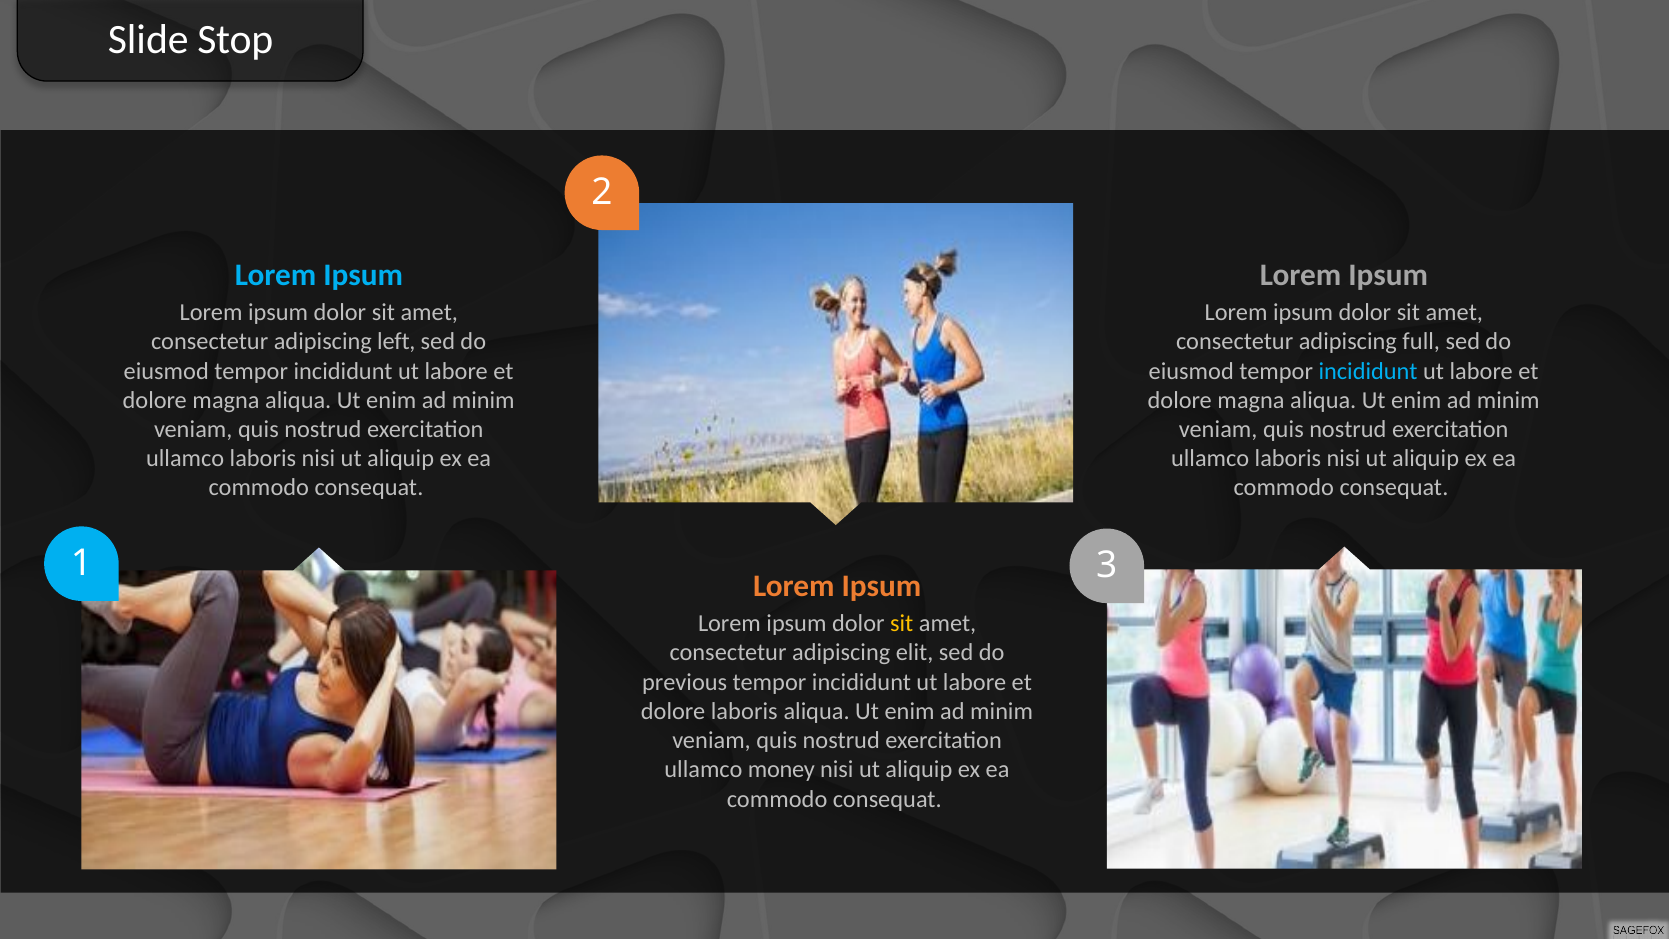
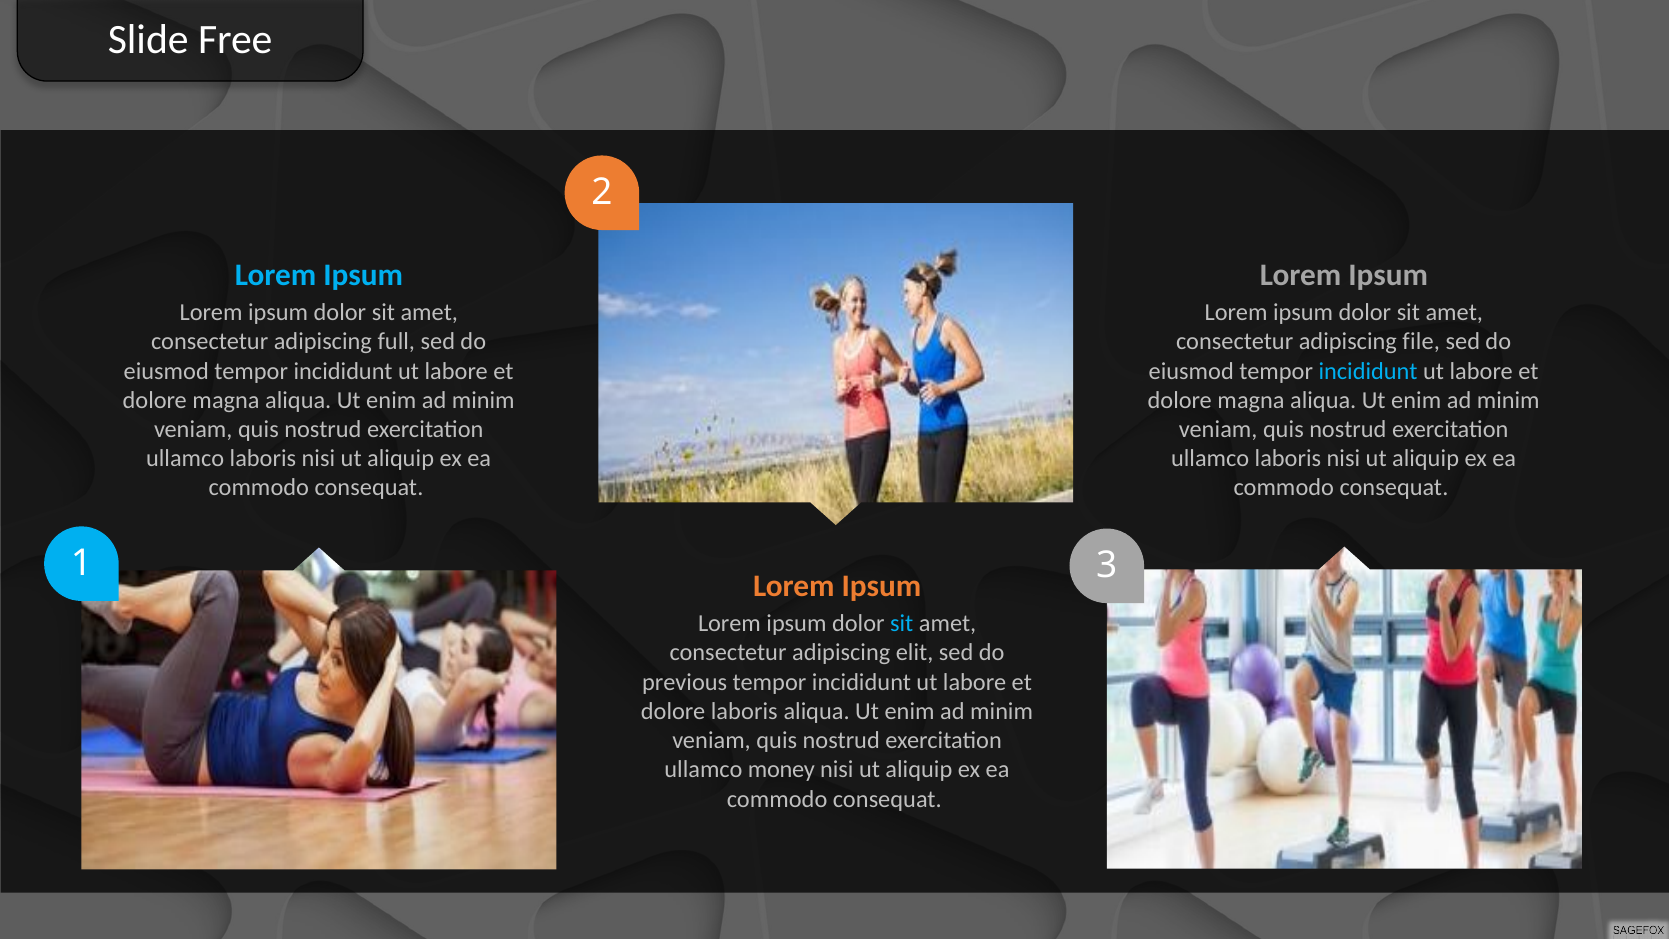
Stop: Stop -> Free
left: left -> full
full: full -> file
sit at (902, 624) colour: yellow -> light blue
